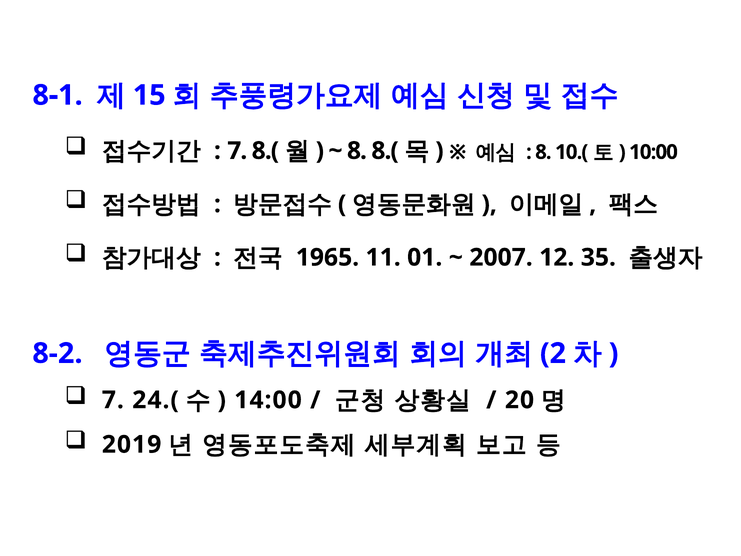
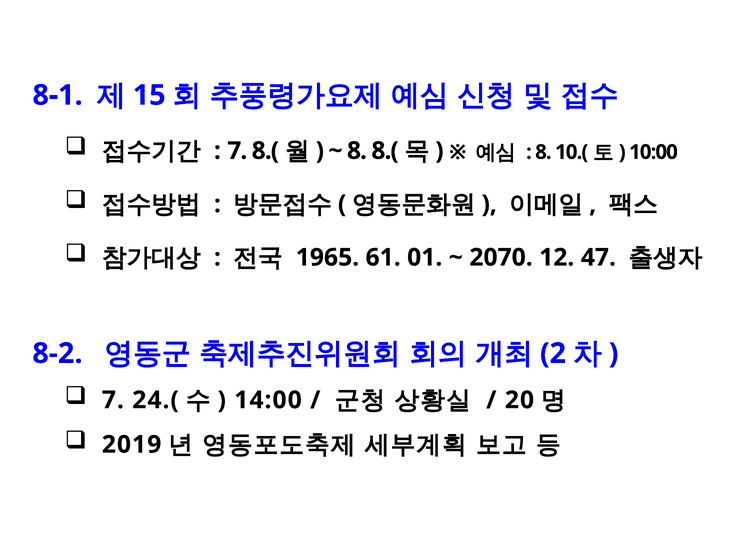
11: 11 -> 61
2007: 2007 -> 2070
35: 35 -> 47
